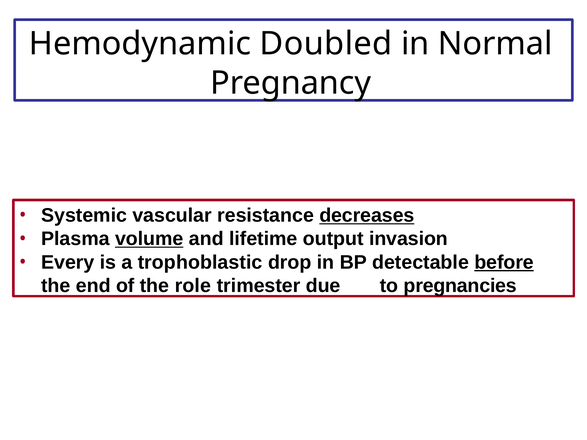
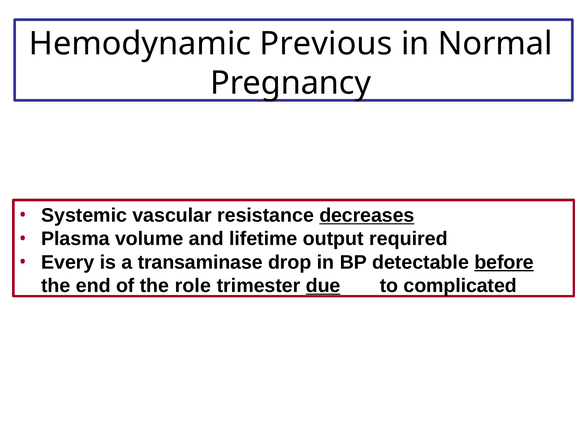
Doubled: Doubled -> Previous
volume underline: present -> none
invasion: invasion -> required
trophoblastic: trophoblastic -> transaminase
due underline: none -> present
pregnancies: pregnancies -> complicated
